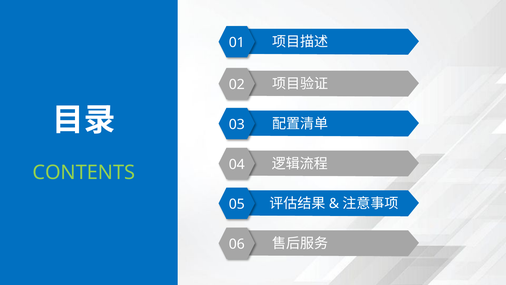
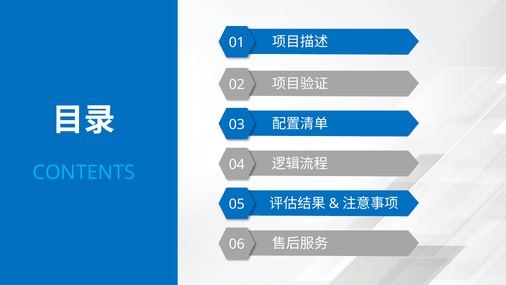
CONTENTS colour: light green -> light blue
